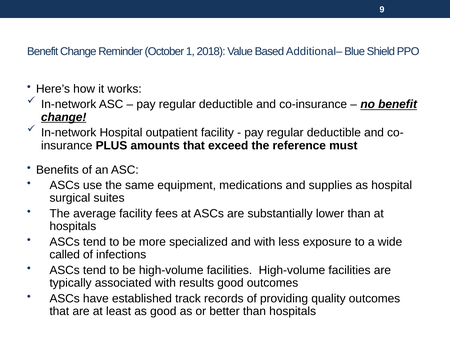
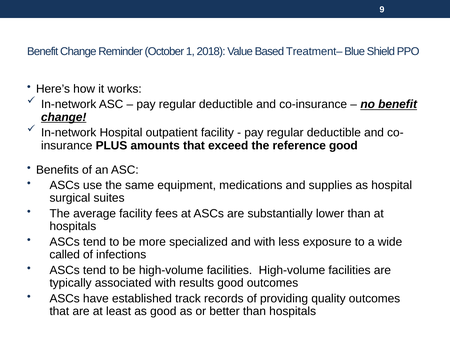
Additional–: Additional– -> Treatment–
reference must: must -> good
